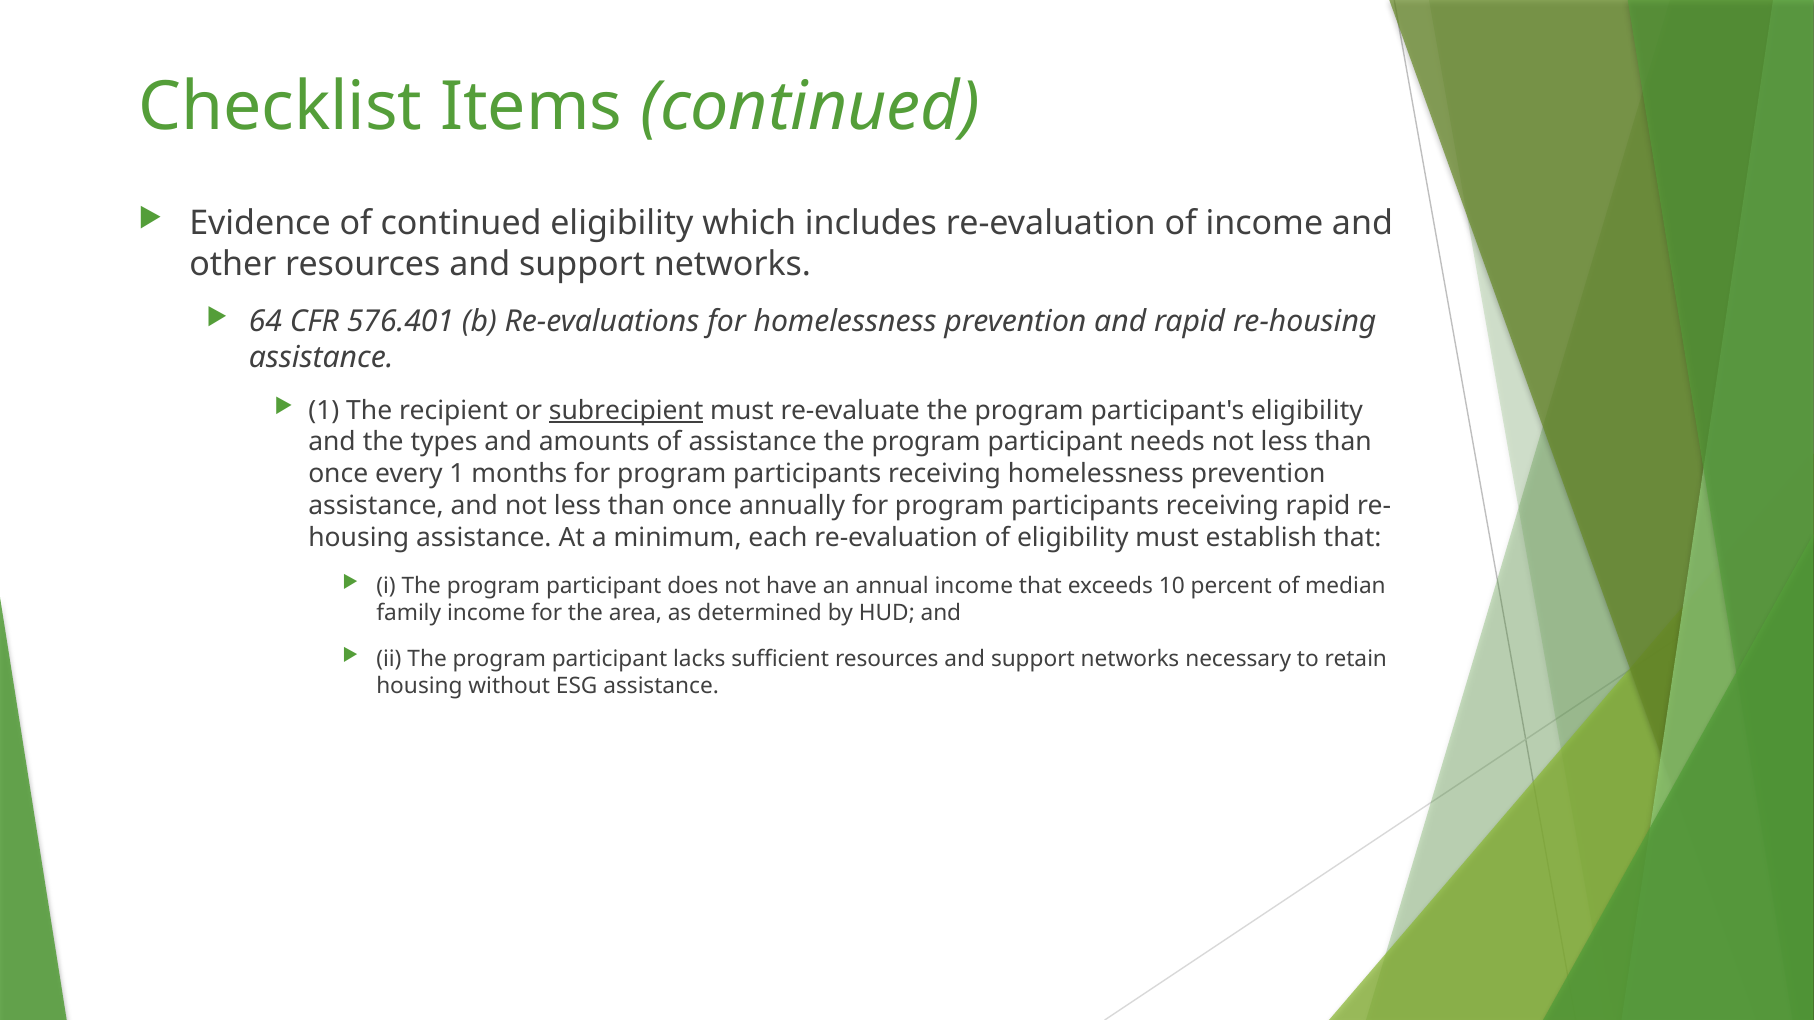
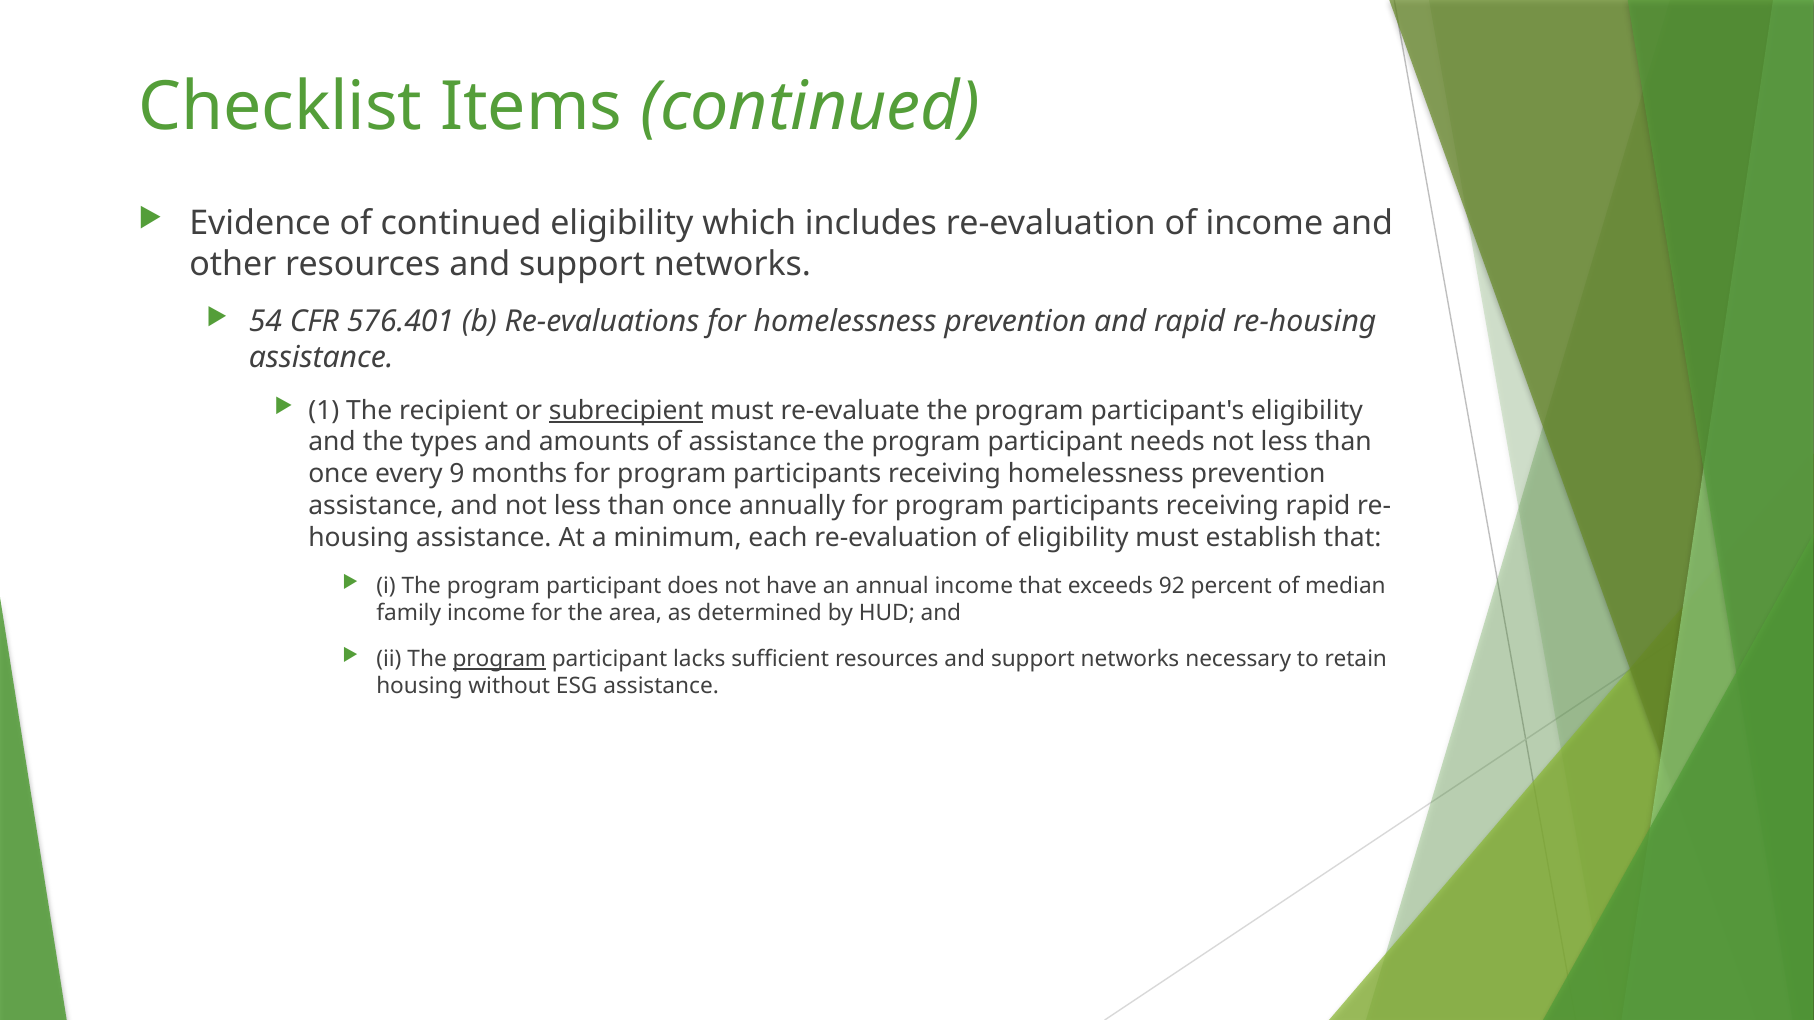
64: 64 -> 54
every 1: 1 -> 9
10: 10 -> 92
program at (499, 659) underline: none -> present
